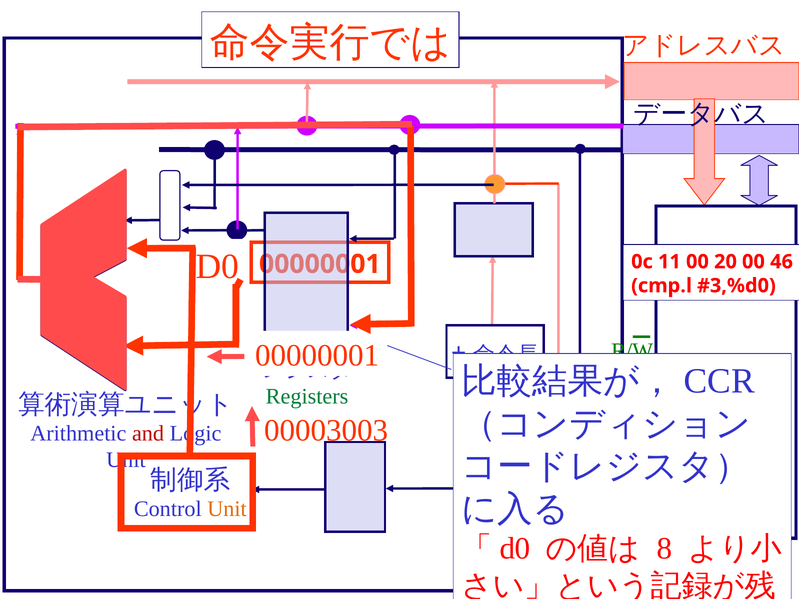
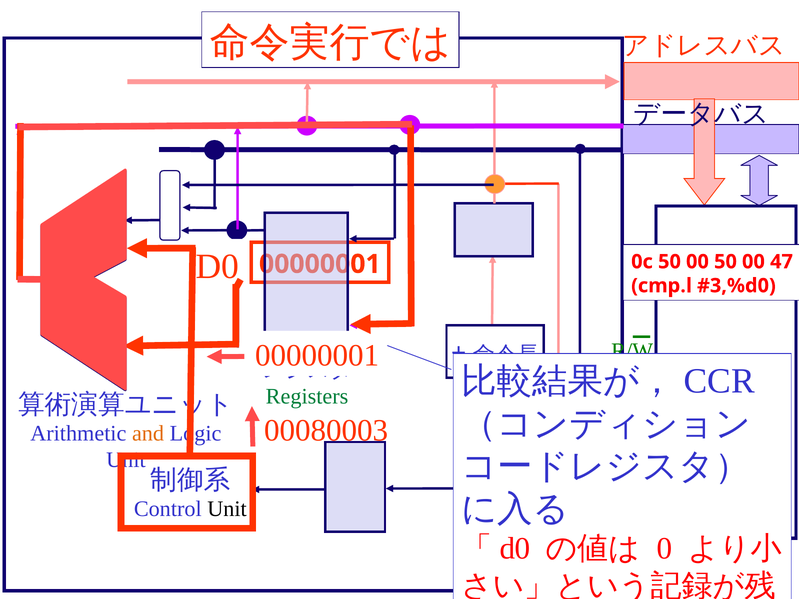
0c 11: 11 -> 50
00 20: 20 -> 50
46: 46 -> 47
00003003: 00003003 -> 00080003
and colour: red -> orange
Unit at (227, 509) colour: orange -> black
8: 8 -> 0
